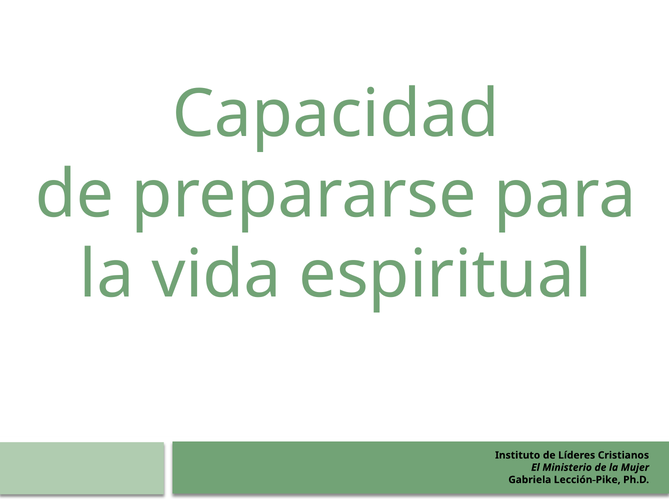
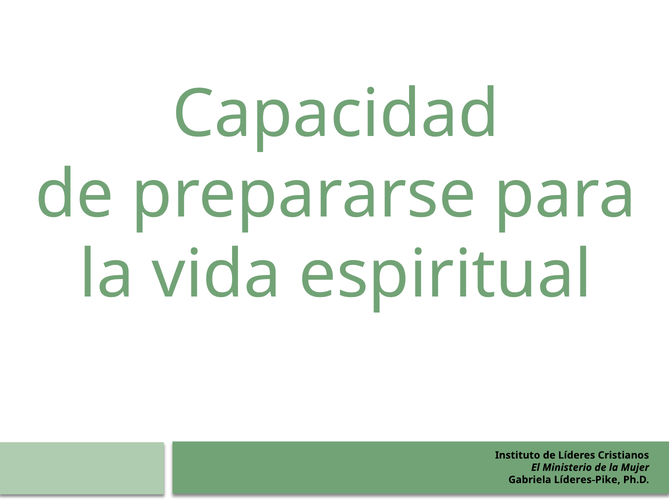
Lección-Pike: Lección-Pike -> Líderes-Pike
